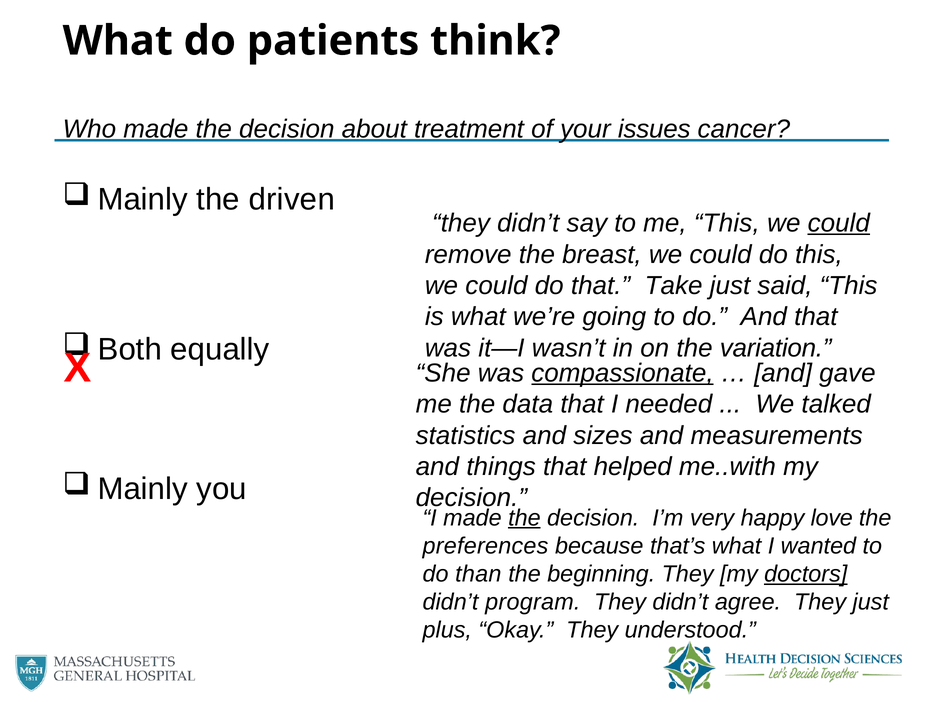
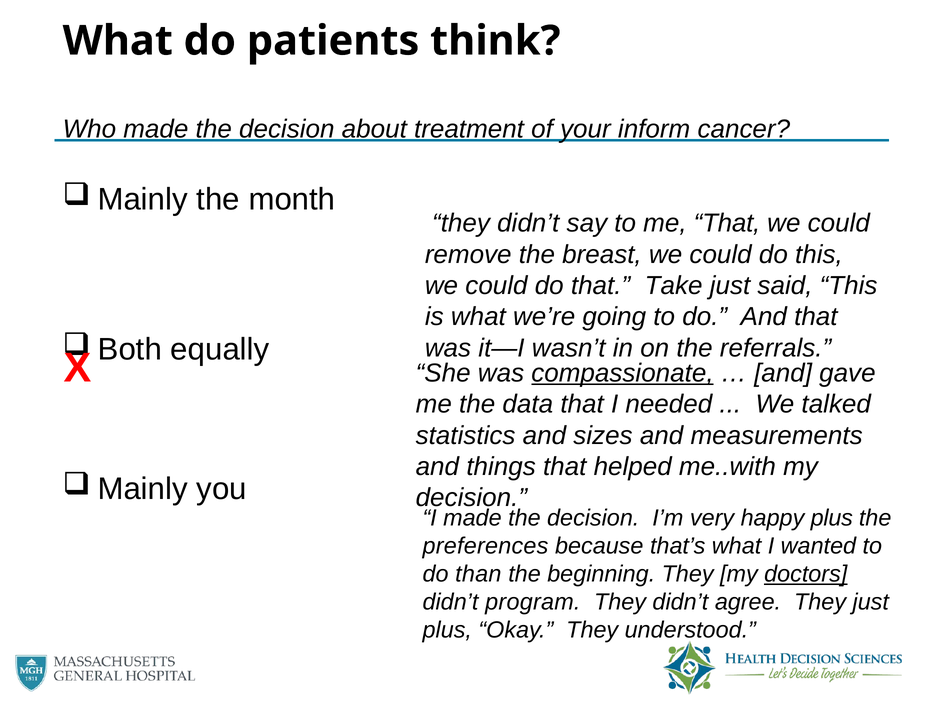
issues: issues -> inform
driven: driven -> month
me This: This -> That
could at (839, 223) underline: present -> none
variation: variation -> referrals
the at (524, 518) underline: present -> none
happy love: love -> plus
